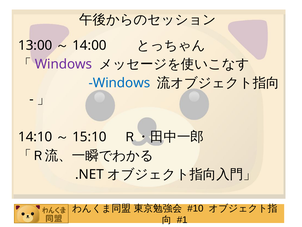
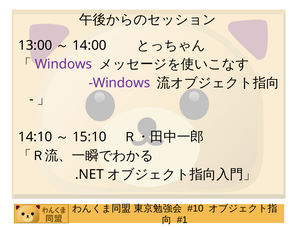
Windows at (119, 83) colour: blue -> purple
